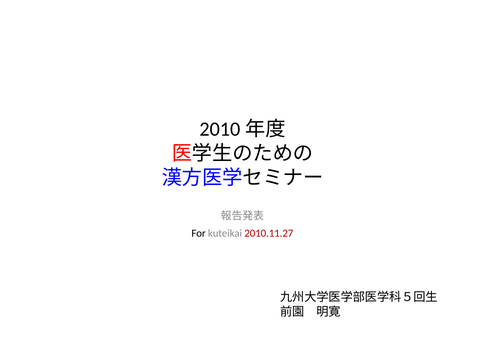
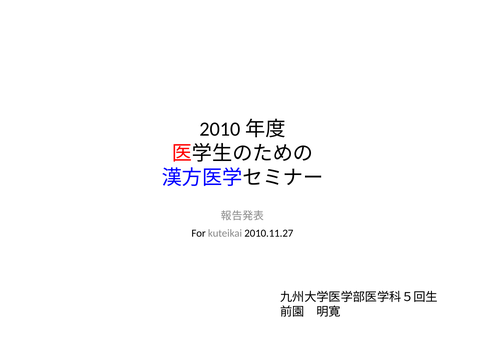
2010.11.27 colour: red -> black
